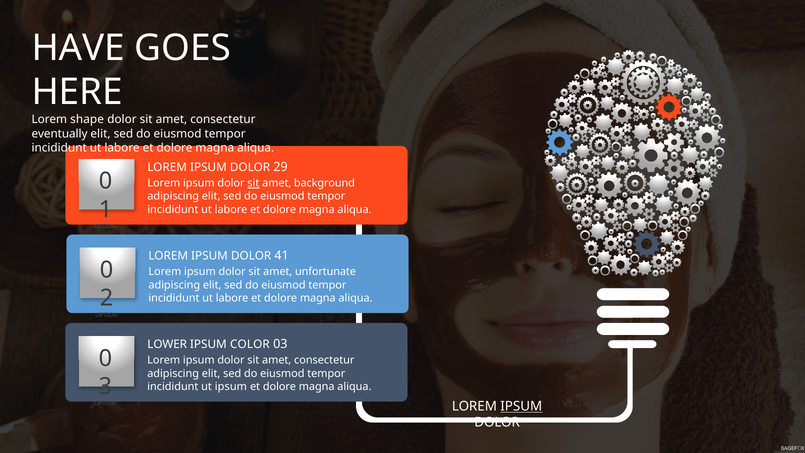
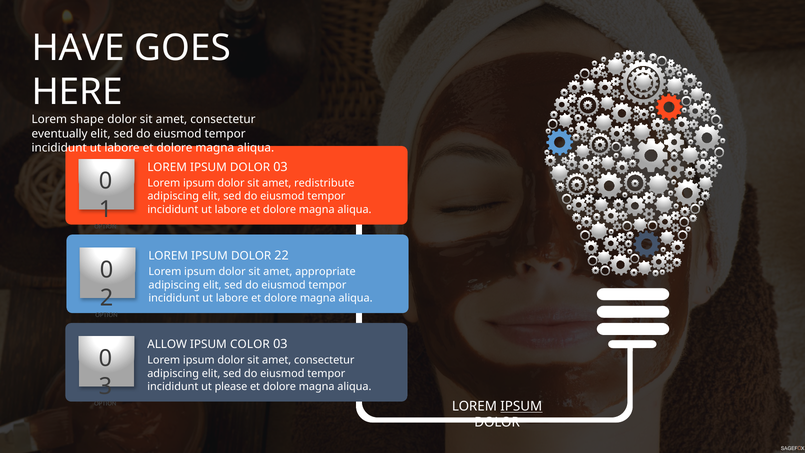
DOLOR 29: 29 -> 03
sit at (253, 183) underline: present -> none
background: background -> redistribute
41: 41 -> 22
unfortunate: unfortunate -> appropriate
LOWER: LOWER -> ALLOW
ut ipsum: ipsum -> please
